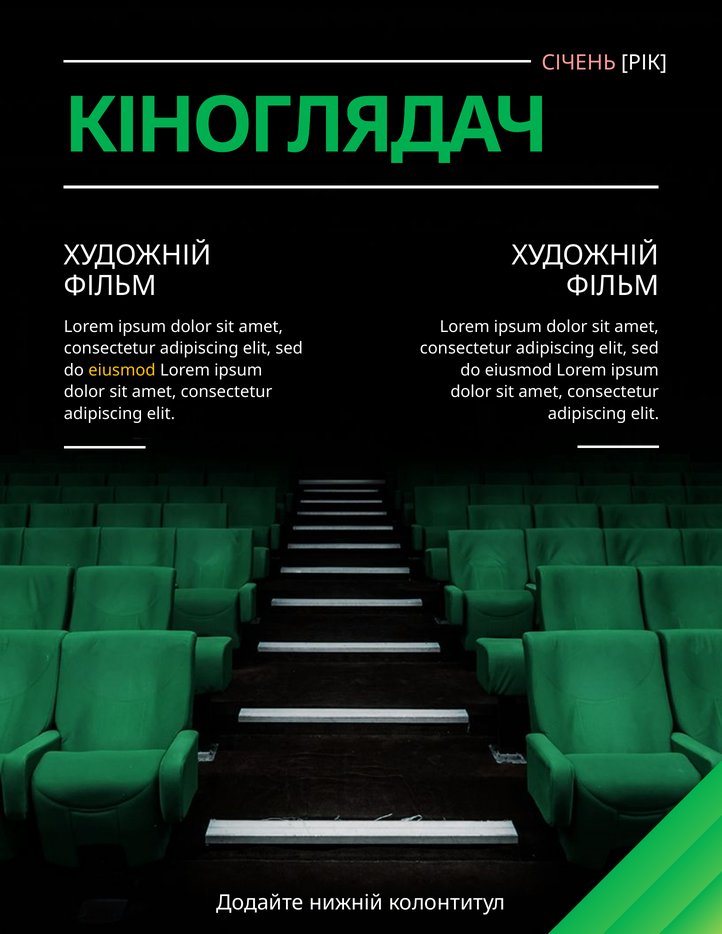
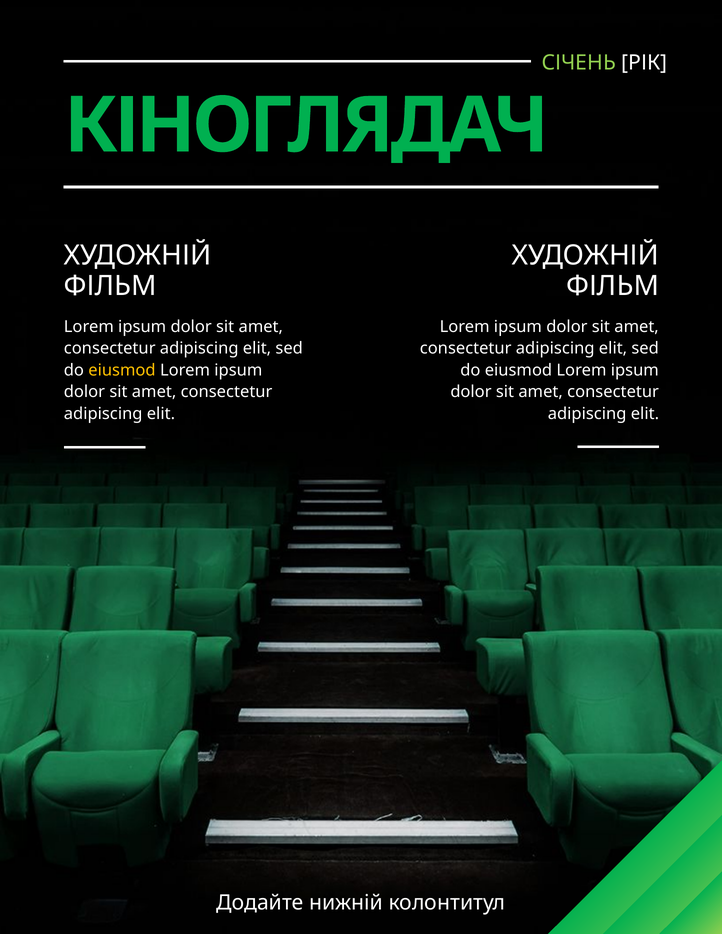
СІЧЕНЬ colour: pink -> light green
